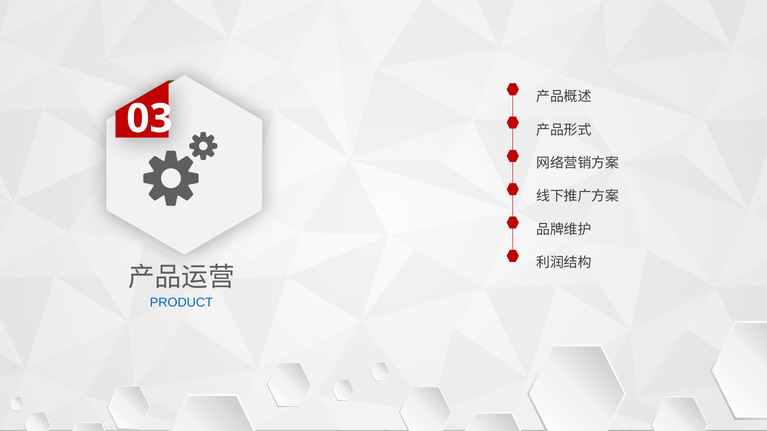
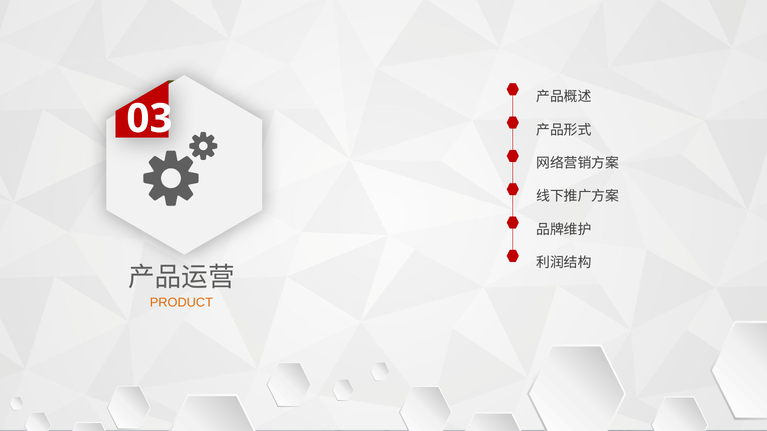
PRODUCT colour: blue -> orange
